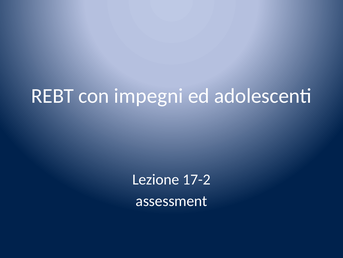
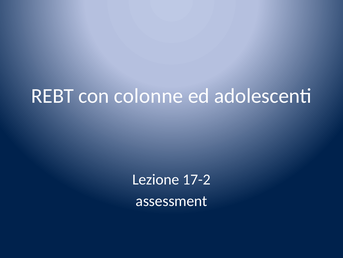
impegni: impegni -> colonne
